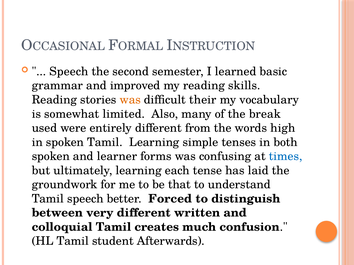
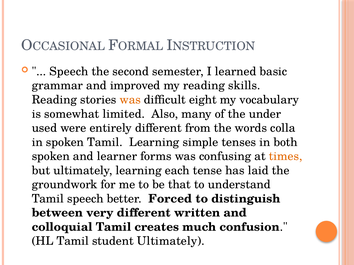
their: their -> eight
break: break -> under
high: high -> colla
times colour: blue -> orange
student Afterwards: Afterwards -> Ultimately
